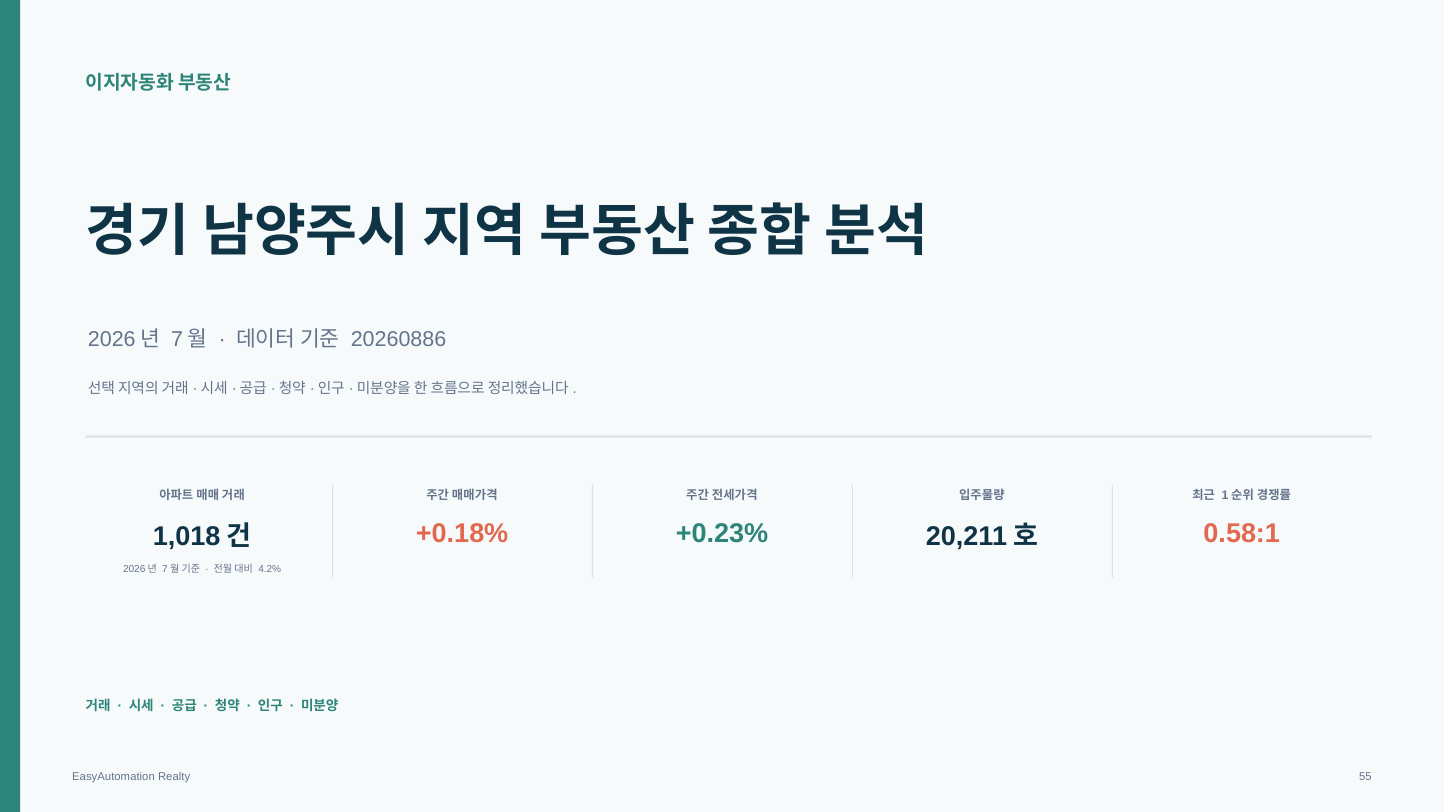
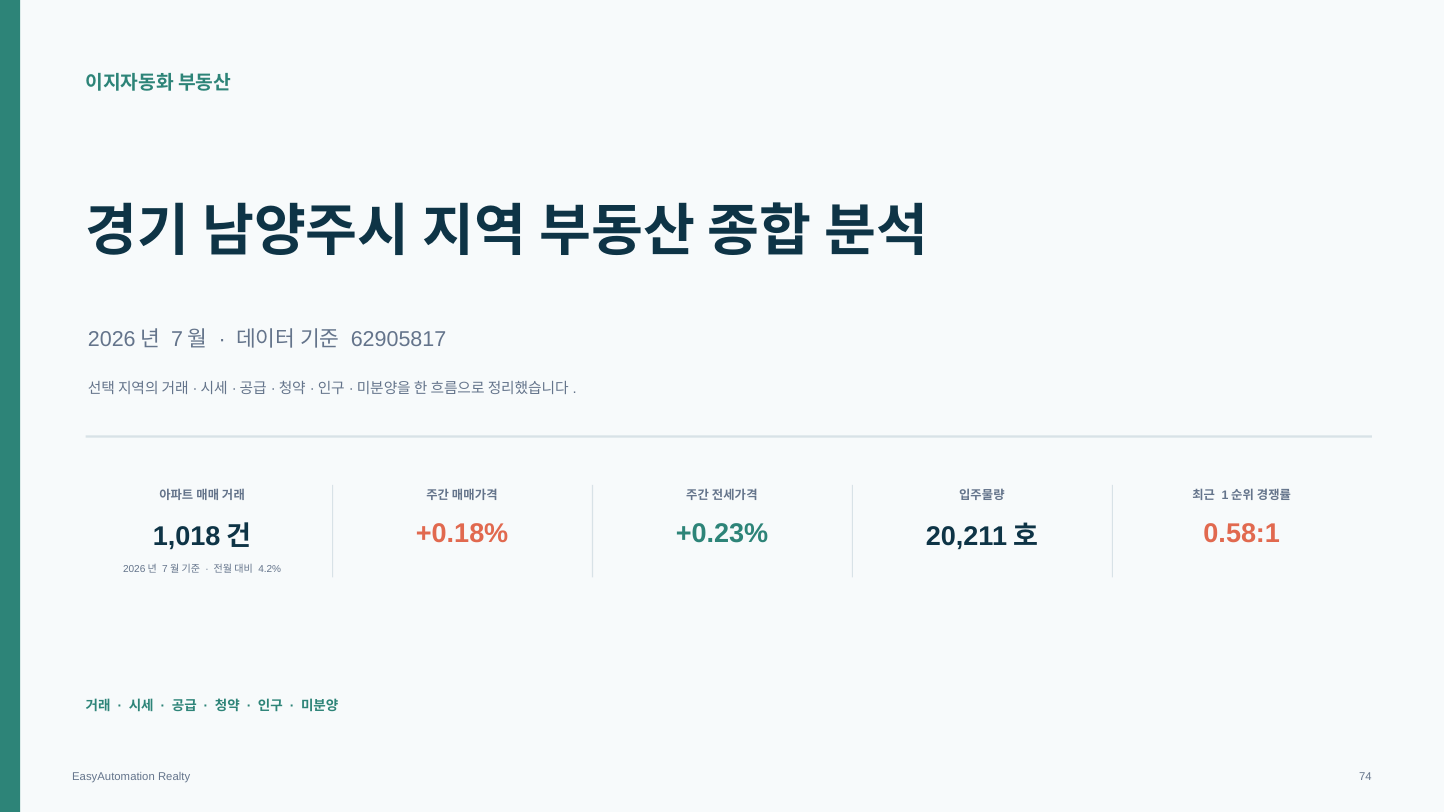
20260886: 20260886 -> 62905817
55: 55 -> 74
